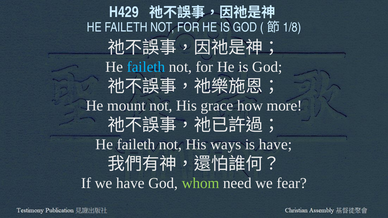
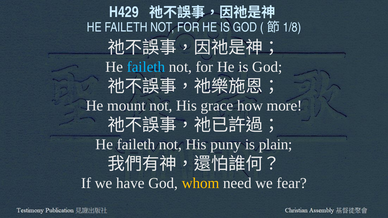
ways: ways -> puny
is have: have -> plain
whom colour: light green -> yellow
